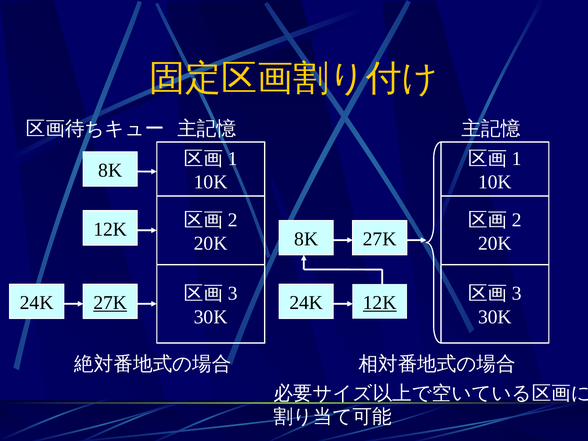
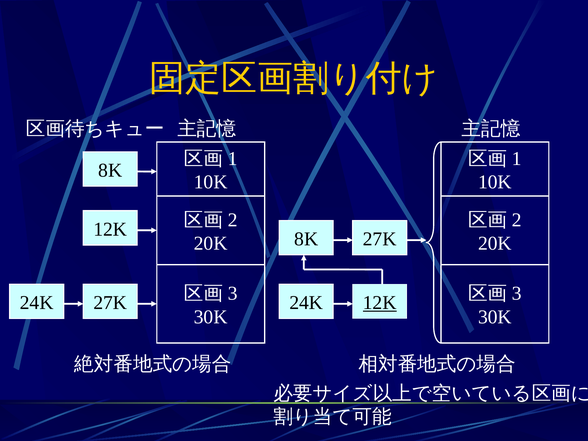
27K at (110, 303) underline: present -> none
